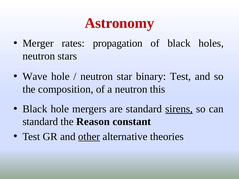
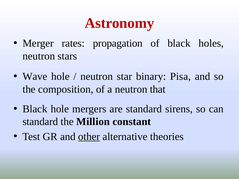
binary Test: Test -> Pisa
this: this -> that
sirens underline: present -> none
Reason: Reason -> Million
